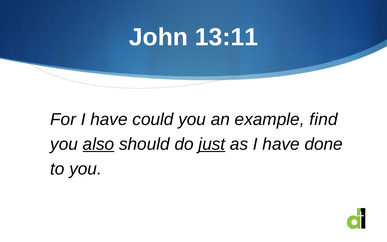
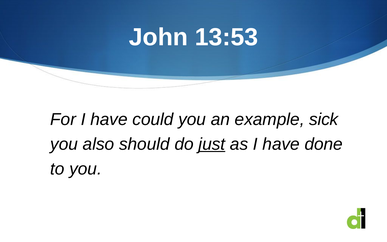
13:11: 13:11 -> 13:53
find: find -> sick
also underline: present -> none
